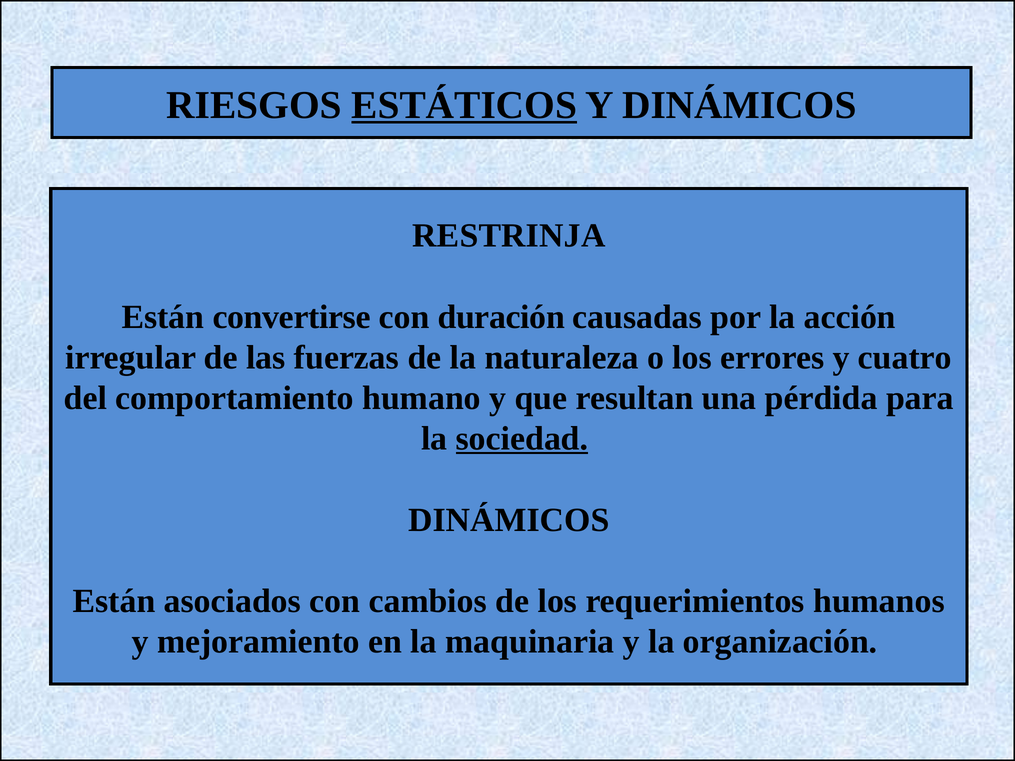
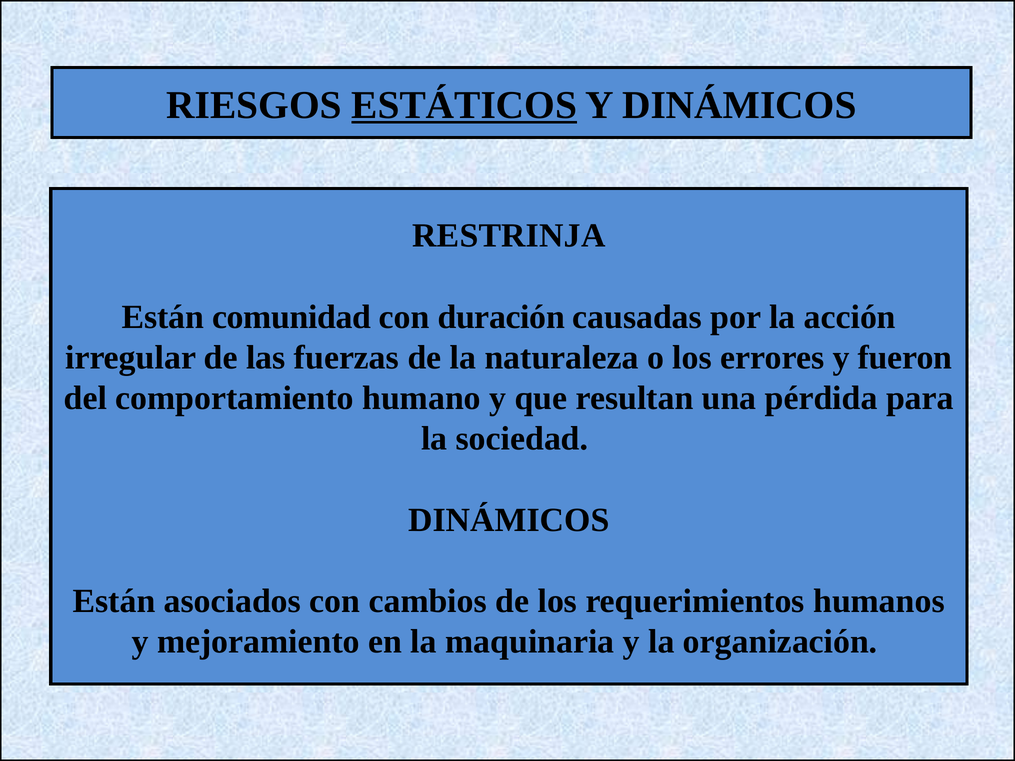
convertirse: convertirse -> comunidad
cuatro: cuatro -> fueron
sociedad underline: present -> none
